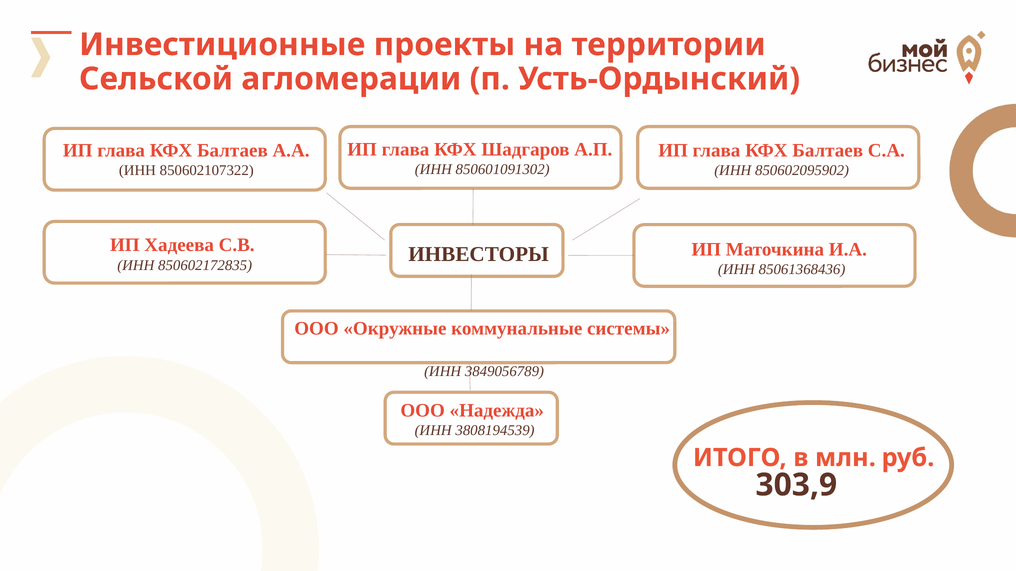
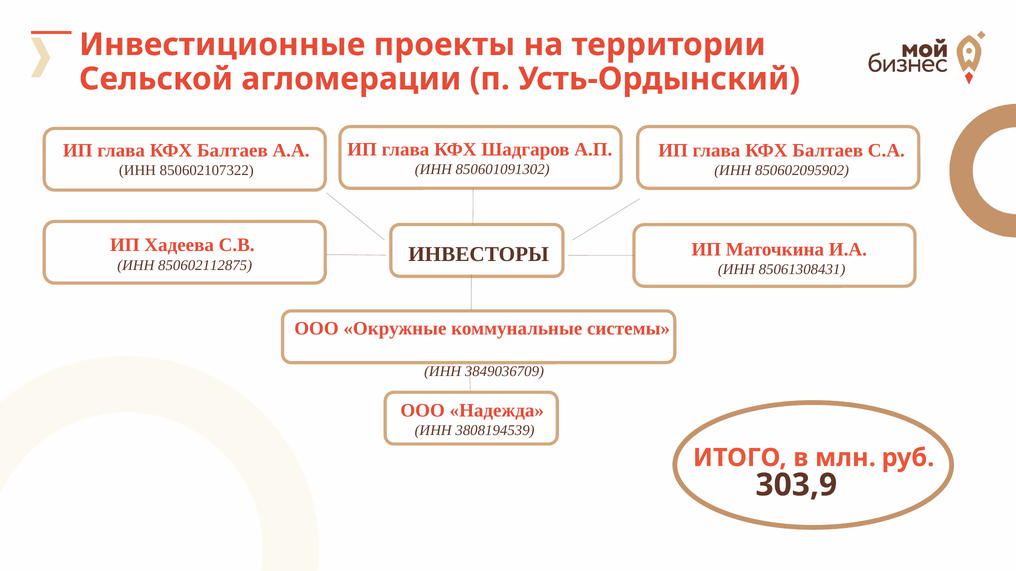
850602172835: 850602172835 -> 850602112875
85061368436: 85061368436 -> 85061308431
3849056789: 3849056789 -> 3849036709
